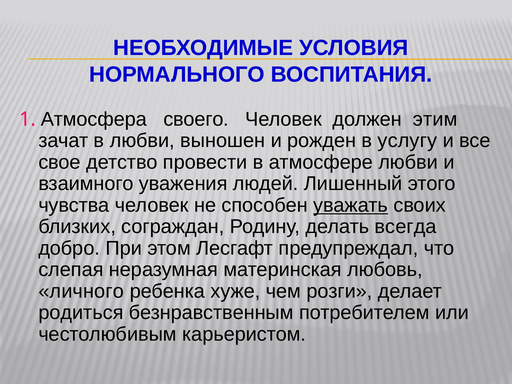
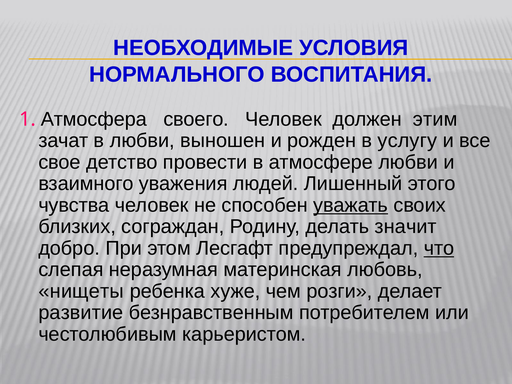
всегда: всегда -> значит
что underline: none -> present
личного: личного -> нищеты
родиться: родиться -> развитие
